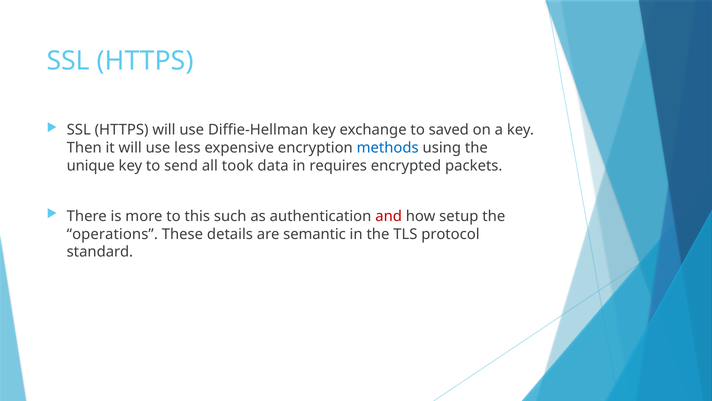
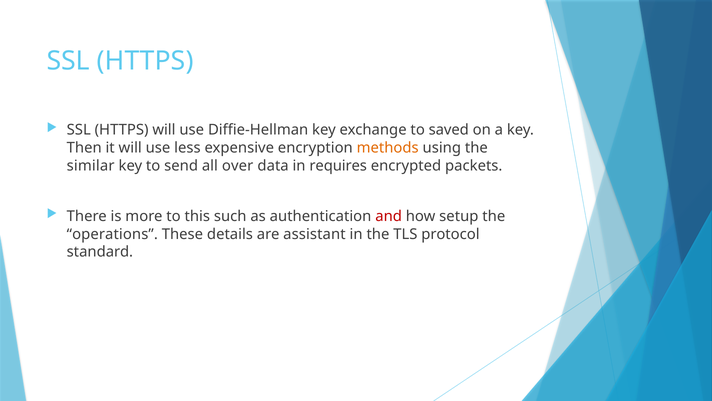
methods colour: blue -> orange
unique: unique -> similar
took: took -> over
semantic: semantic -> assistant
